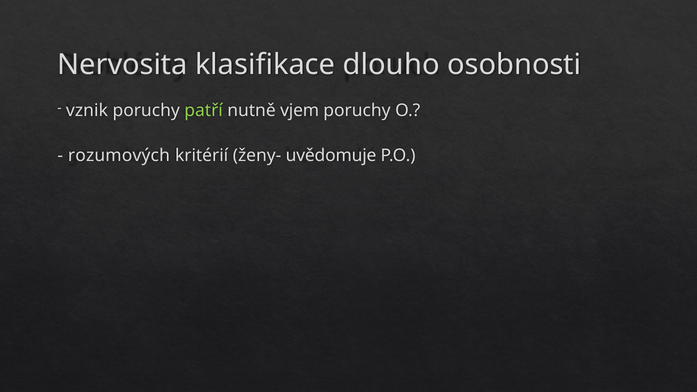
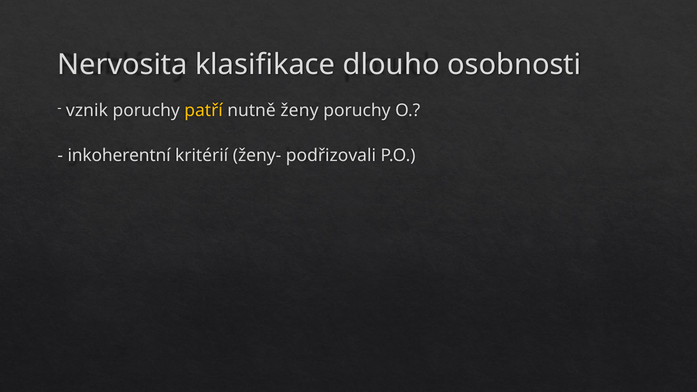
patří colour: light green -> yellow
vjem: vjem -> ženy
rozumových: rozumových -> inkoherentní
uvědomuje: uvědomuje -> podřizovali
